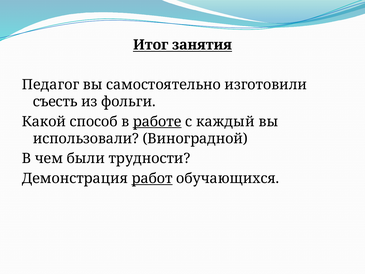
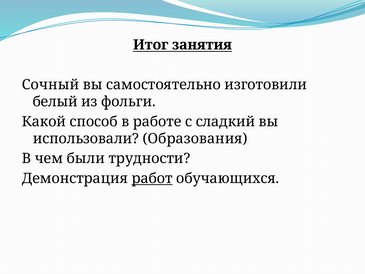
Педагог: Педагог -> Сочный
съесть: съесть -> белый
работе underline: present -> none
каждый: каждый -> сладкий
Виноградной: Виноградной -> Образования
